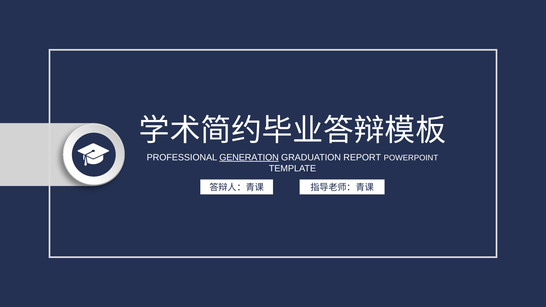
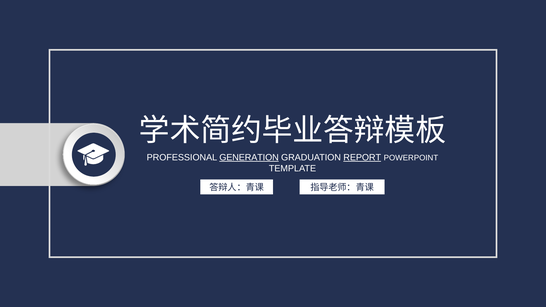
REPORT underline: none -> present
